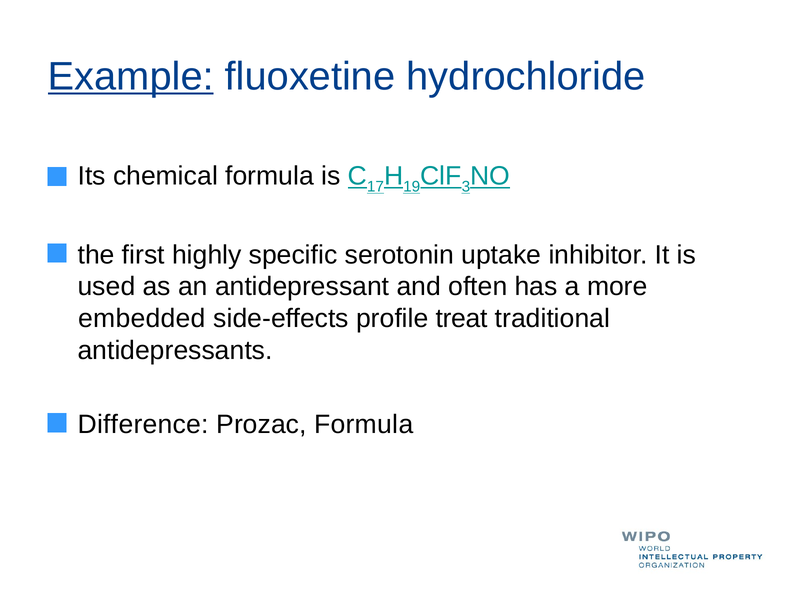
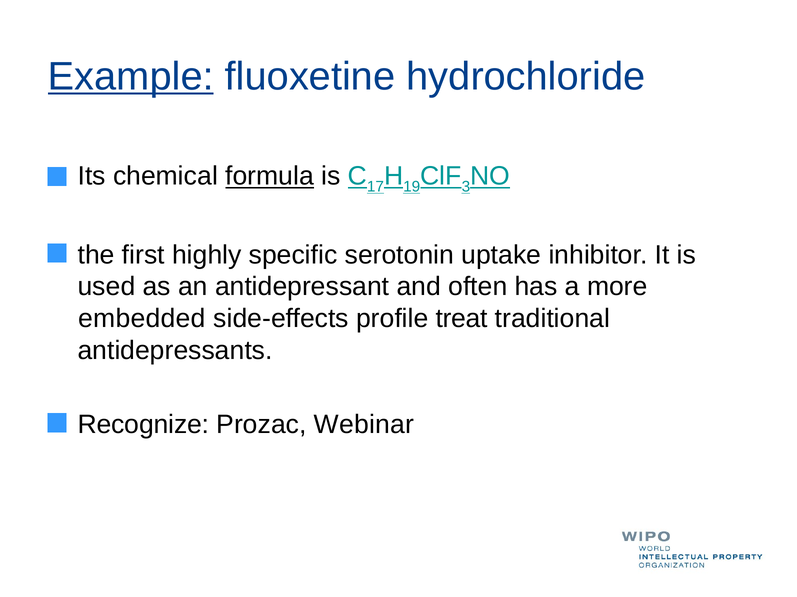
formula at (270, 176) underline: none -> present
Difference: Difference -> Recognize
Prozac Formula: Formula -> Webinar
